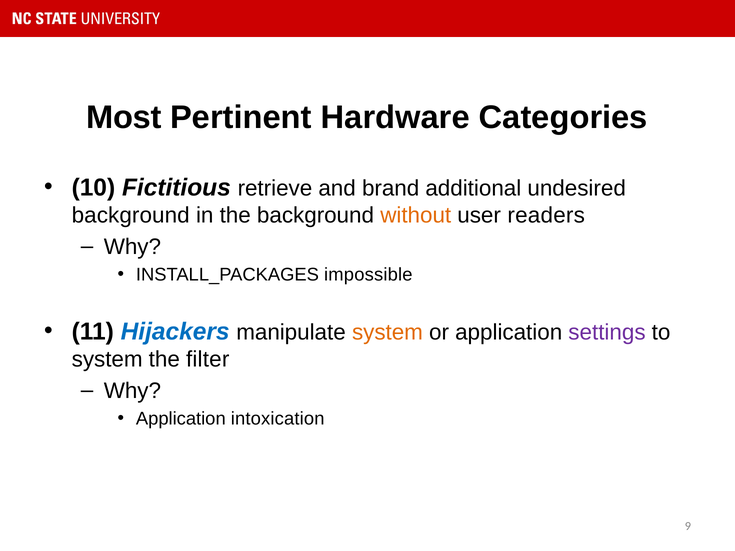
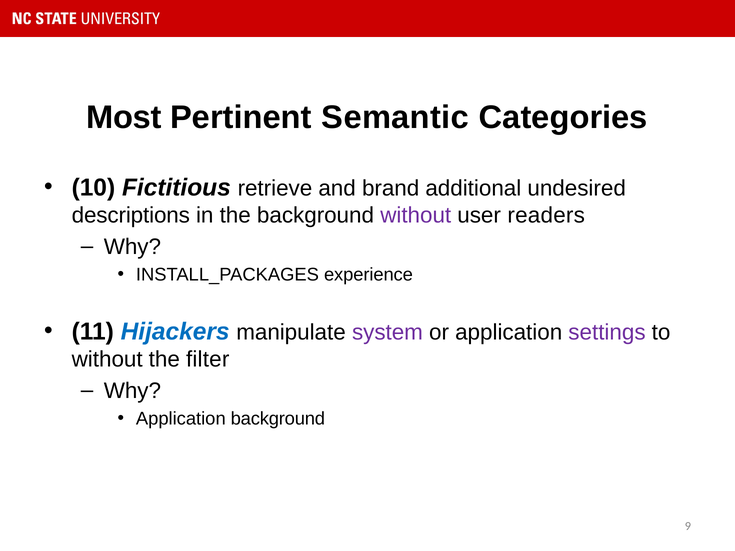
Hardware: Hardware -> Semantic
background at (131, 216): background -> descriptions
without at (416, 216) colour: orange -> purple
impossible: impossible -> experience
system at (387, 332) colour: orange -> purple
system at (107, 360): system -> without
Application intoxication: intoxication -> background
